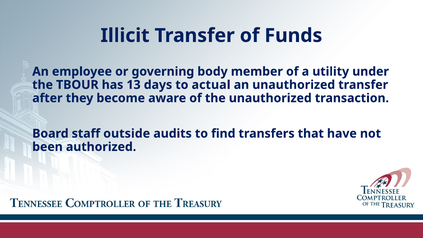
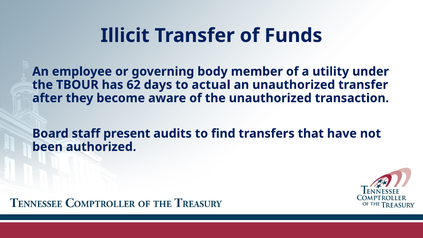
13: 13 -> 62
outside: outside -> present
